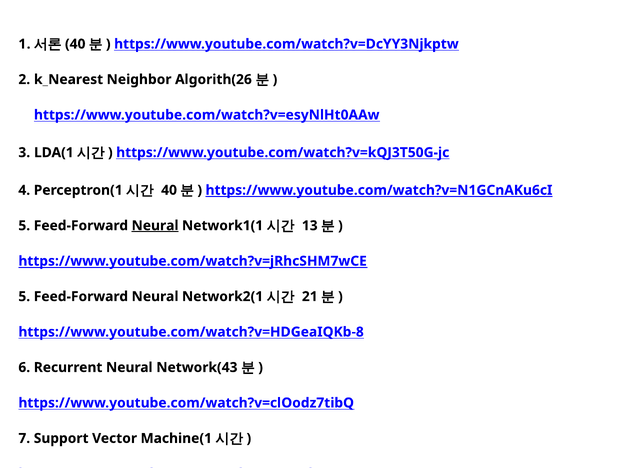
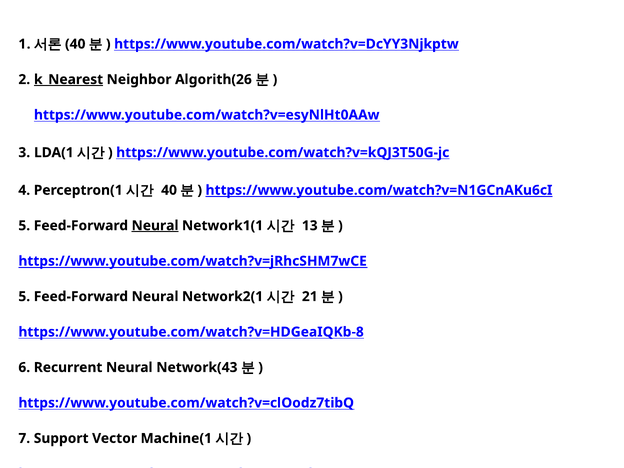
k_Nearest underline: none -> present
